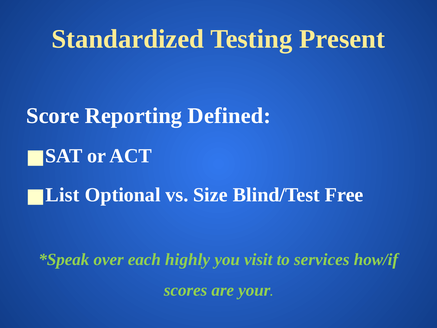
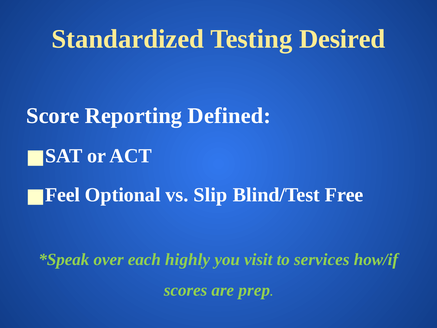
Present: Present -> Desired
List: List -> Feel
Size: Size -> Slip
your: your -> prep
